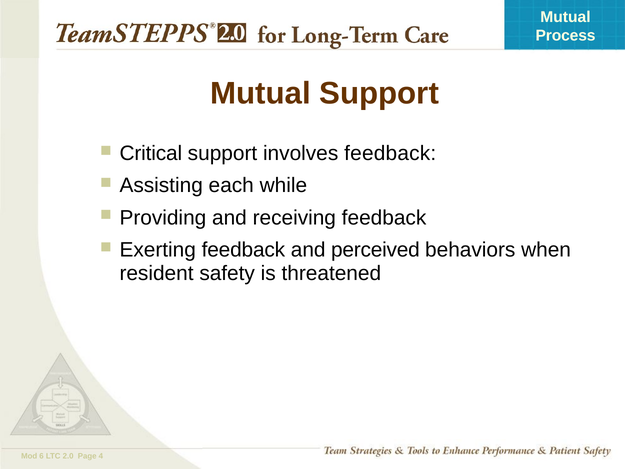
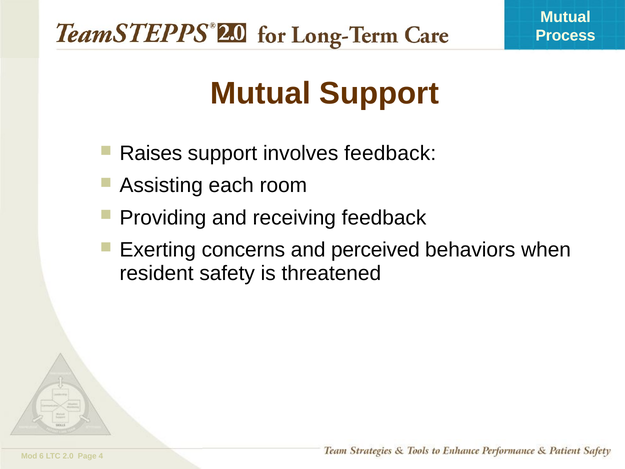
Critical: Critical -> Raises
while: while -> room
Exerting feedback: feedback -> concerns
